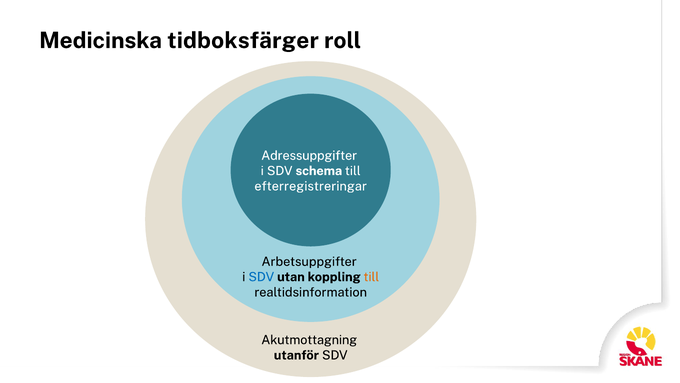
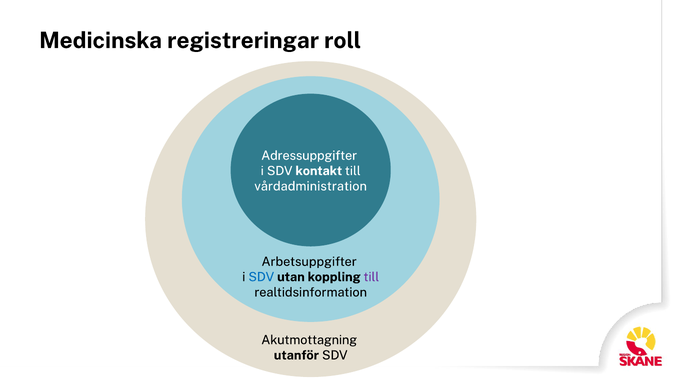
tidboksfärger: tidboksfärger -> registreringar
schema: schema -> kontakt
efterregistreringar: efterregistreringar -> vårdadministration
till at (371, 277) colour: orange -> purple
